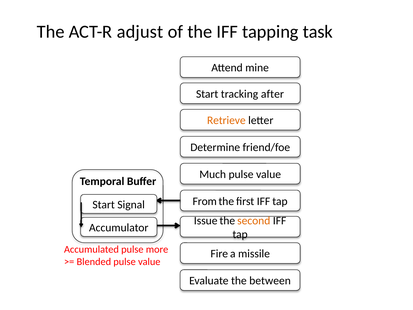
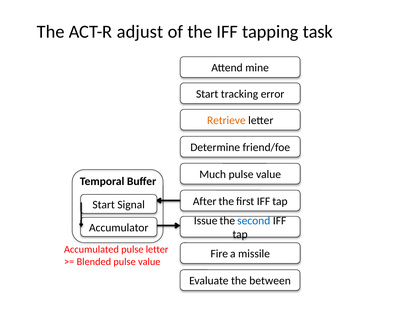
after: after -> error
From: From -> After
second colour: orange -> blue
pulse more: more -> letter
